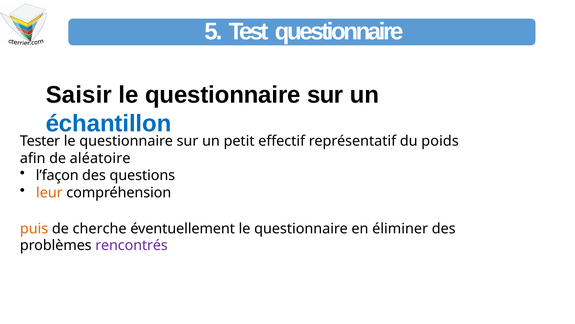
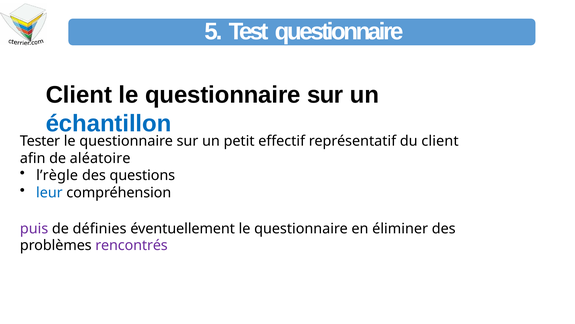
Saisir at (79, 95): Saisir -> Client
du poids: poids -> client
l’façon: l’façon -> l’règle
leur colour: orange -> blue
puis colour: orange -> purple
cherche: cherche -> définies
